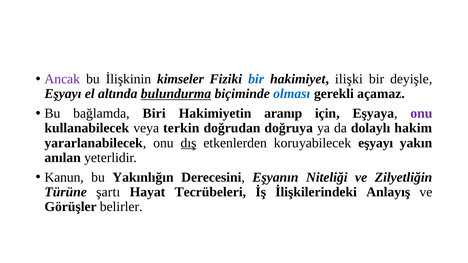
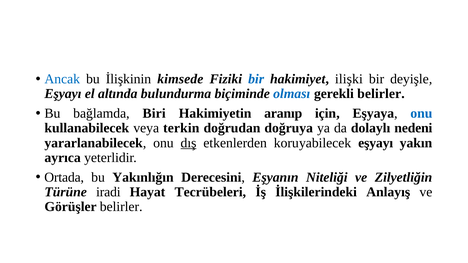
Ancak colour: purple -> blue
kimseler: kimseler -> kimsede
bulundurma underline: present -> none
gerekli açamaz: açamaz -> belirler
onu at (421, 113) colour: purple -> blue
hakim: hakim -> nedeni
anılan: anılan -> ayrıca
Kanun: Kanun -> Ortada
şartı: şartı -> iradi
